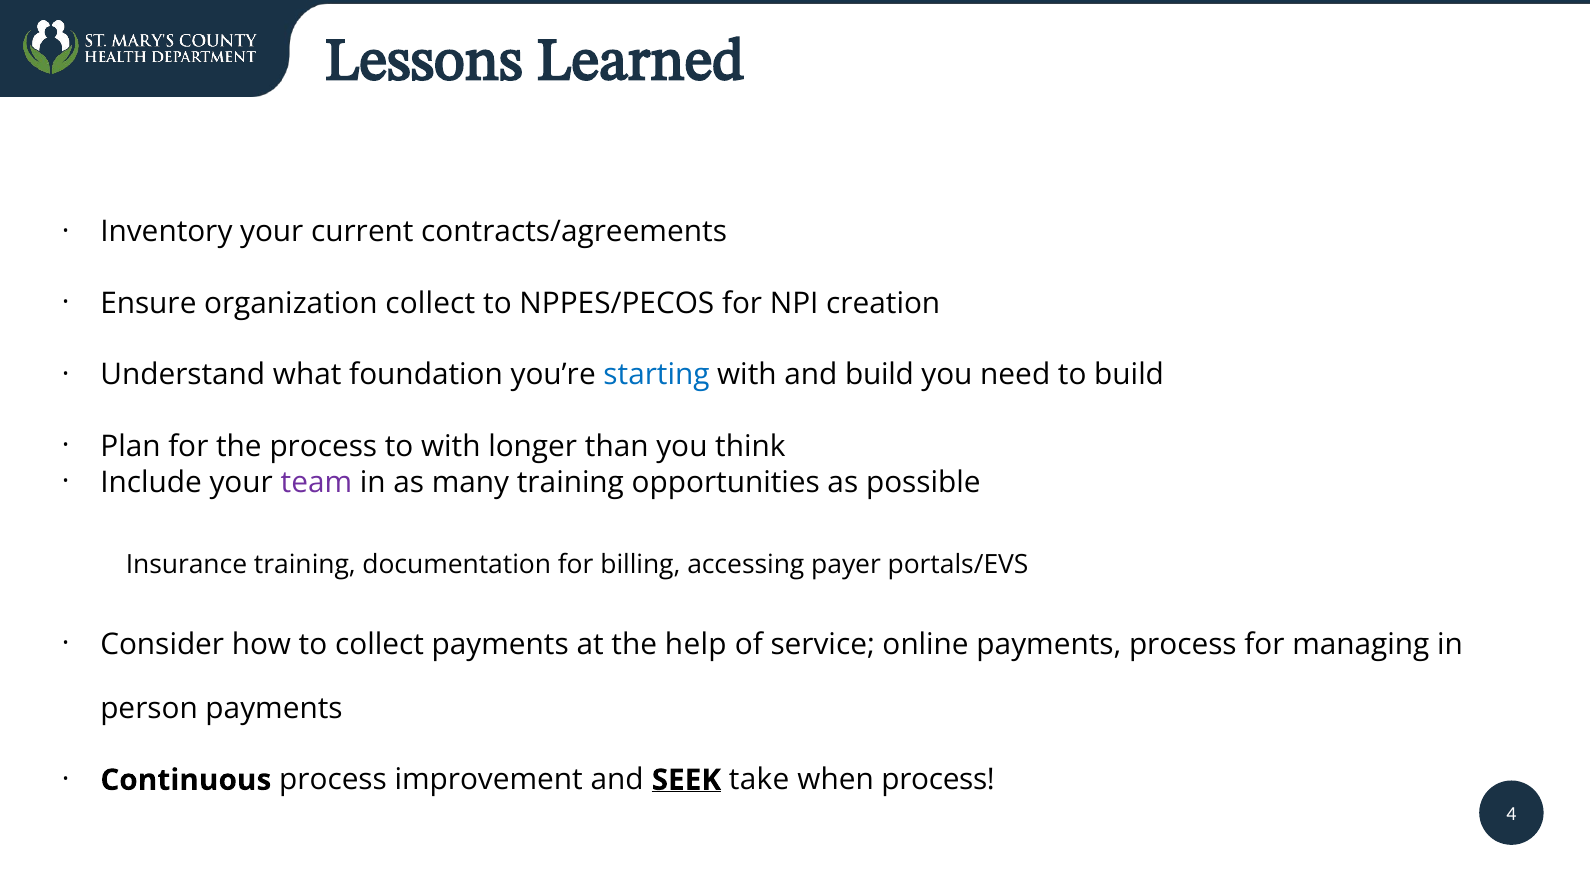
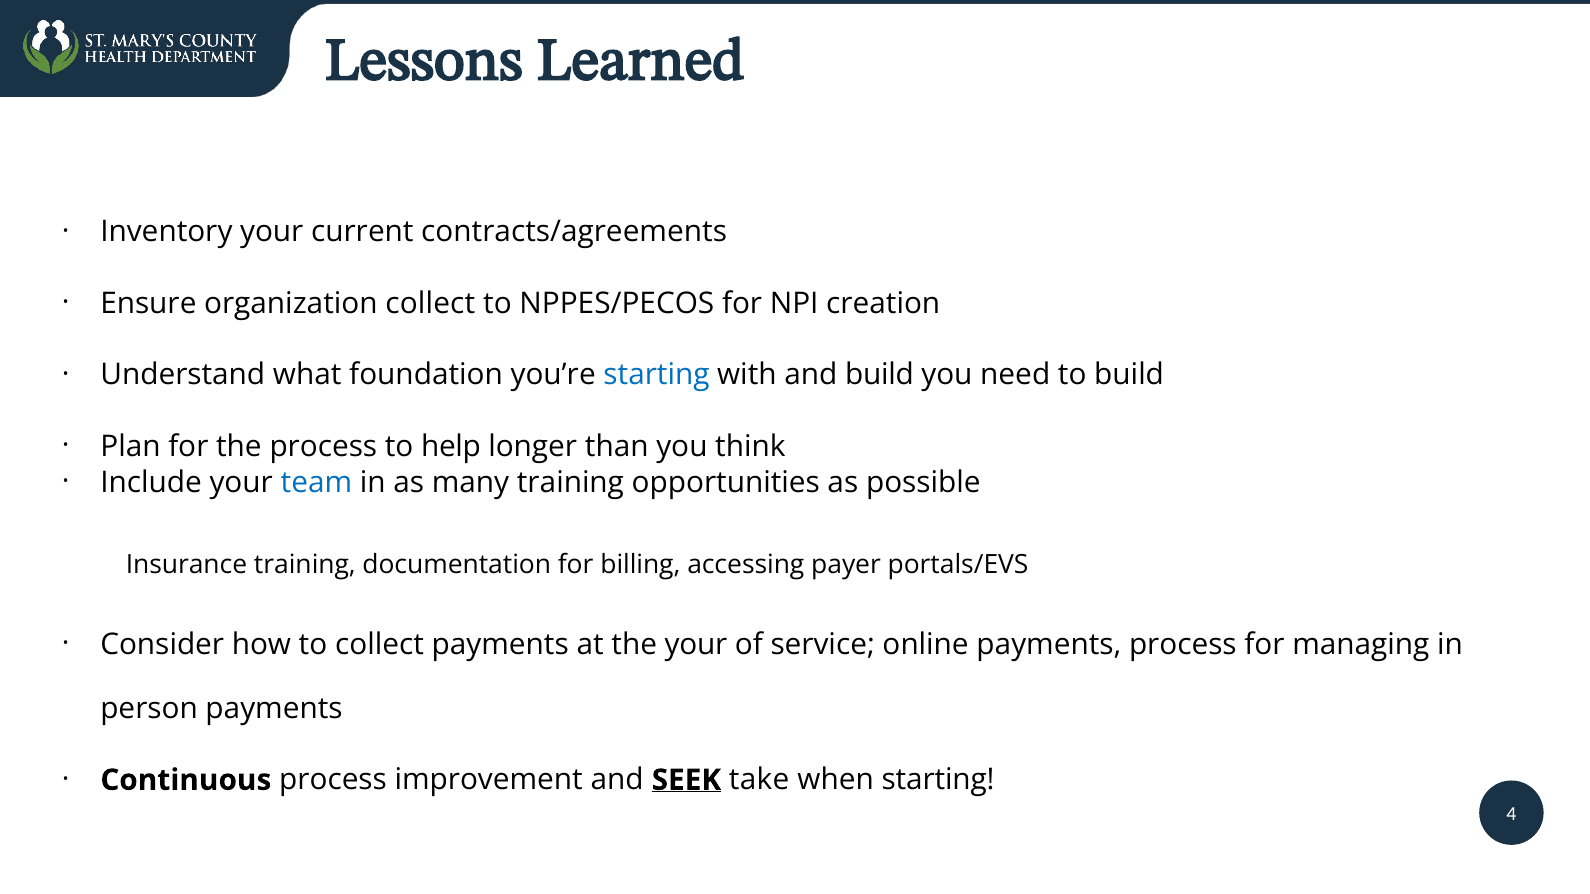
to with: with -> help
team colour: purple -> blue
the help: help -> your
when process: process -> starting
